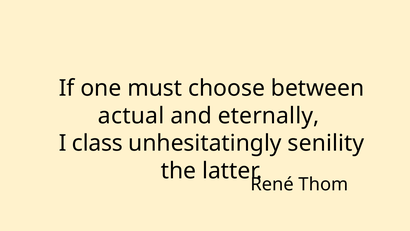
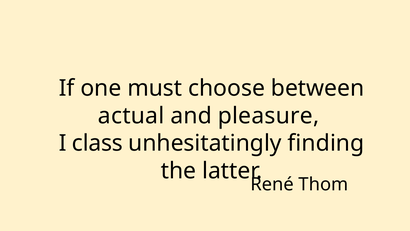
eternally: eternally -> pleasure
senility: senility -> finding
